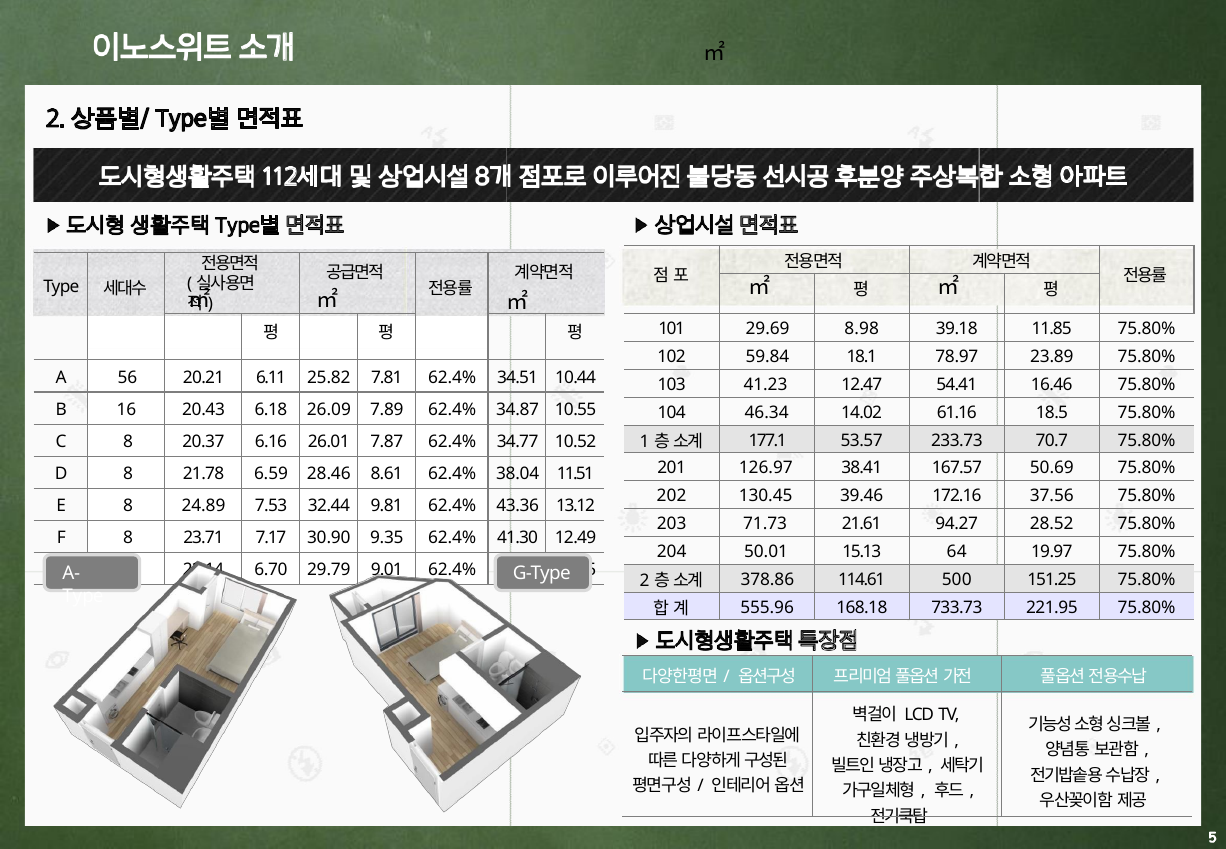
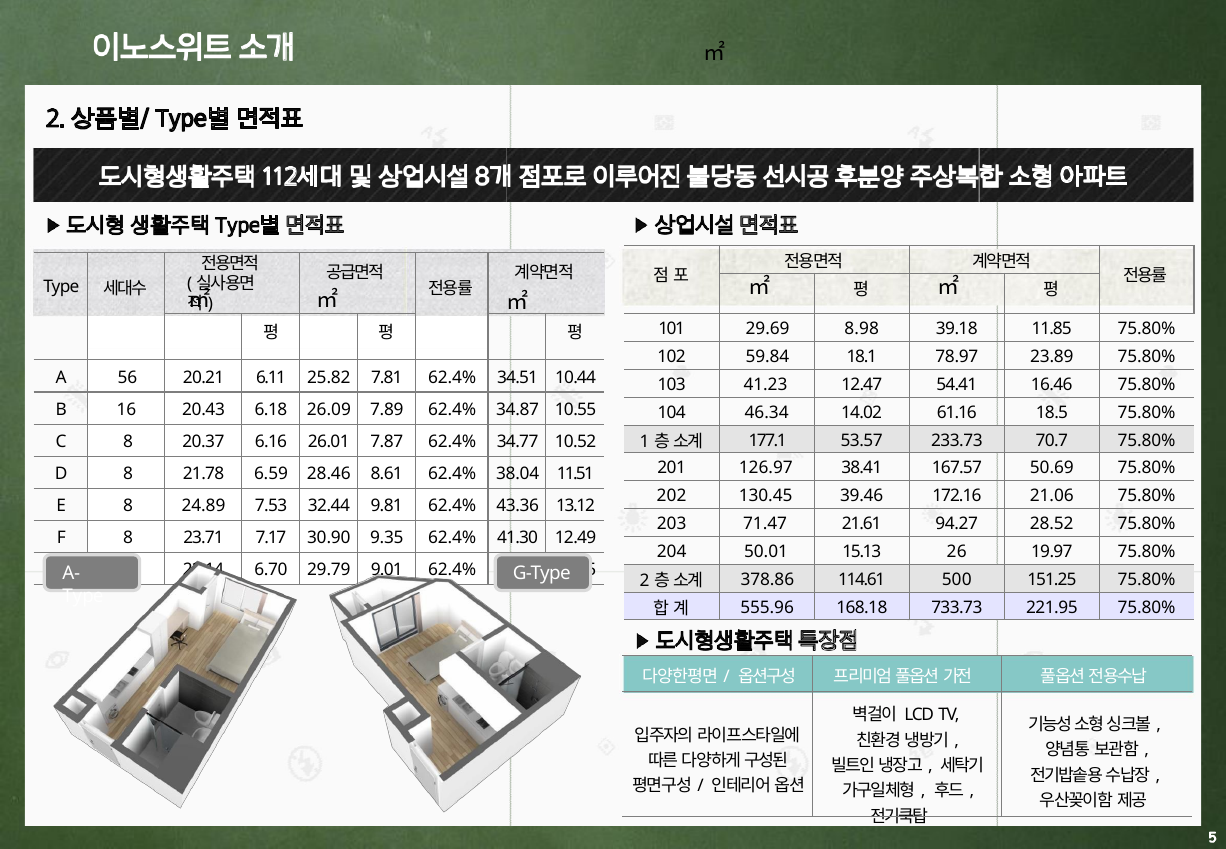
37.56: 37.56 -> 21.06
71.73: 71.73 -> 71.47
64: 64 -> 26
